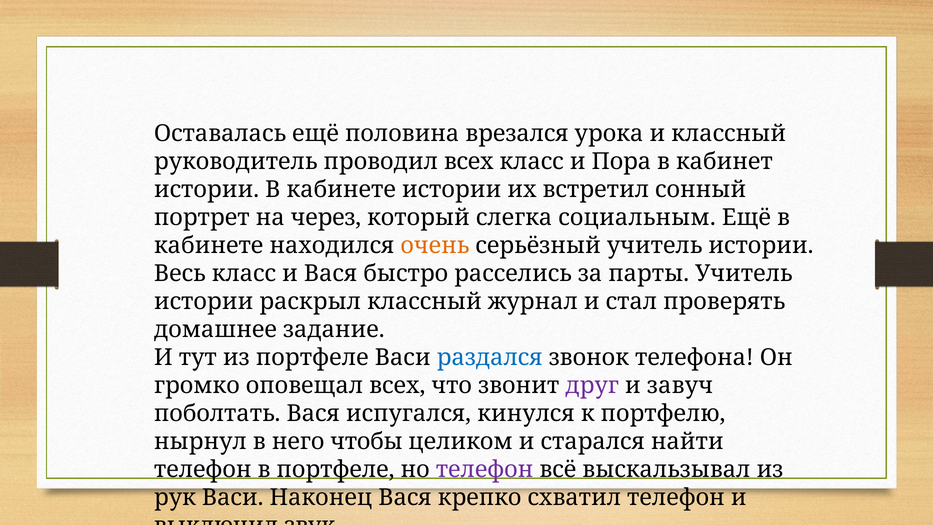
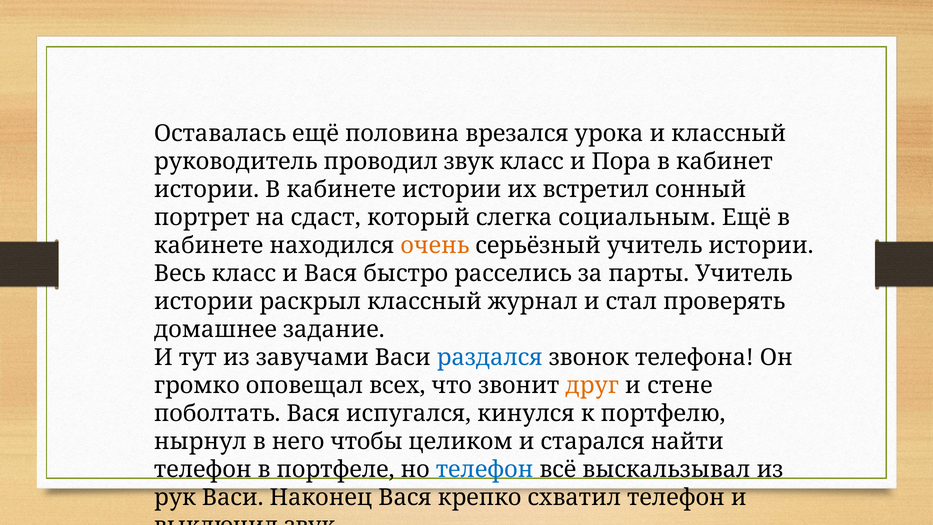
проводил всех: всех -> звук
через: через -> сдаст
из портфеле: портфеле -> завучами
друг colour: purple -> orange
завуч: завуч -> стене
телефон at (485, 469) colour: purple -> blue
